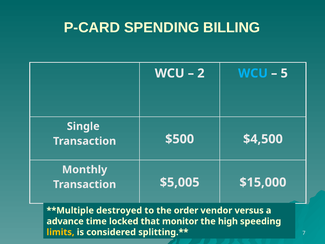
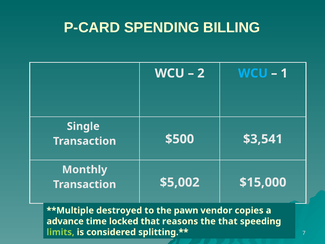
5: 5 -> 1
$4,500: $4,500 -> $3,541
$5,005: $5,005 -> $5,002
order: order -> pawn
versus: versus -> copies
monitor: monitor -> reasons
the high: high -> that
limits colour: yellow -> light green
